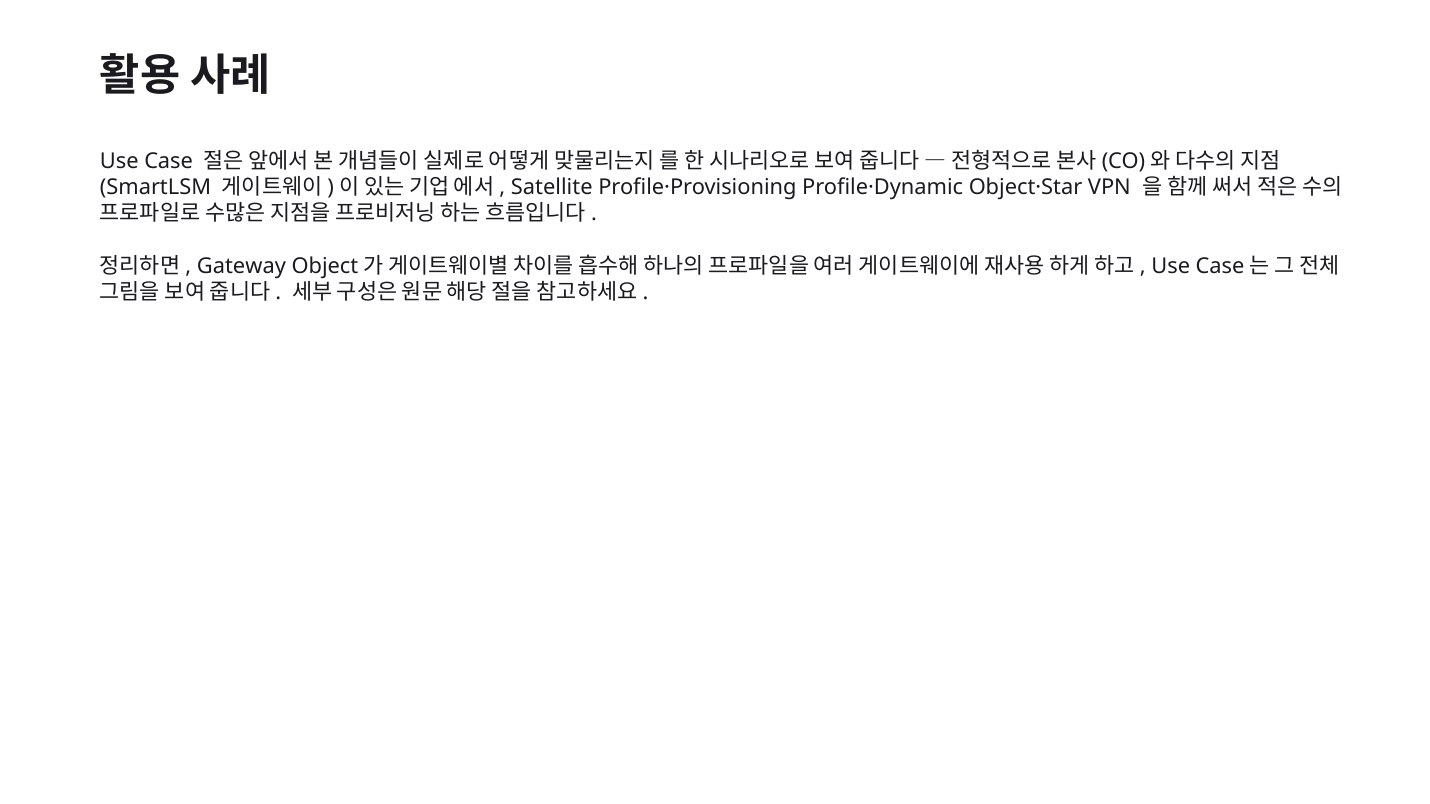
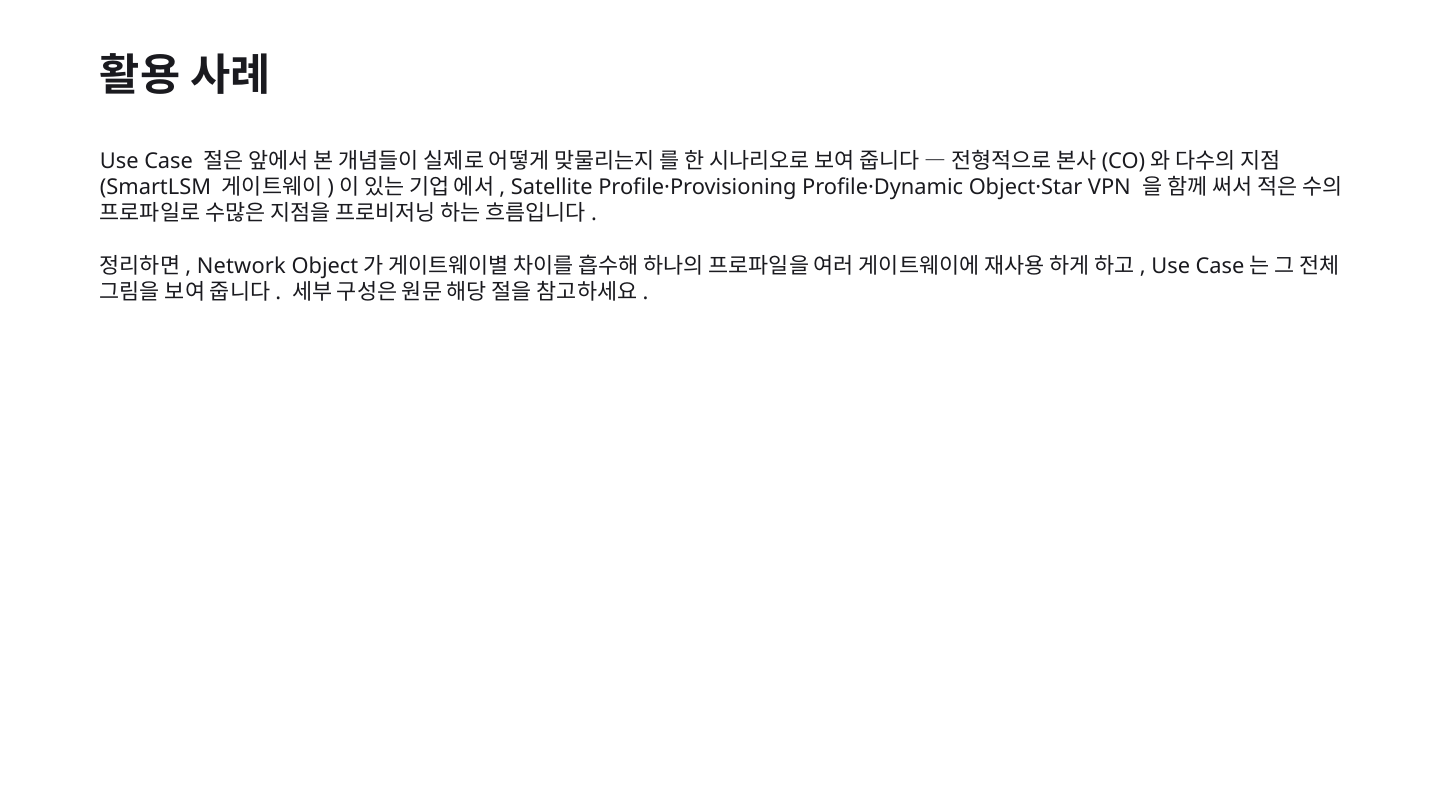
Gateway: Gateway -> Network
